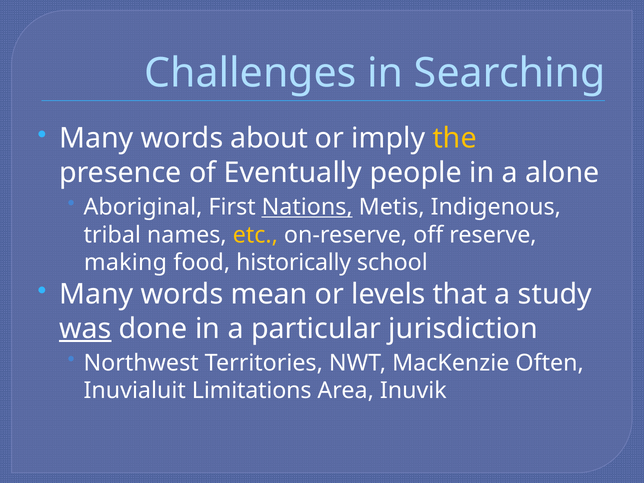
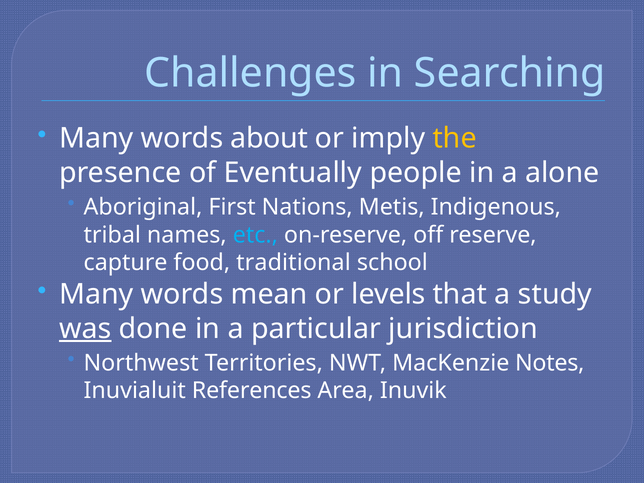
Nations underline: present -> none
etc colour: yellow -> light blue
making: making -> capture
historically: historically -> traditional
Often: Often -> Notes
Limitations: Limitations -> References
